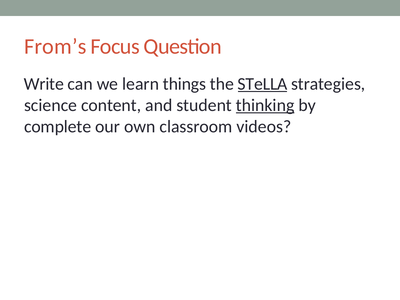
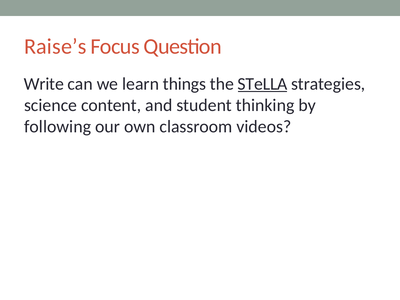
From’s: From’s -> Raise’s
thinking underline: present -> none
complete: complete -> following
